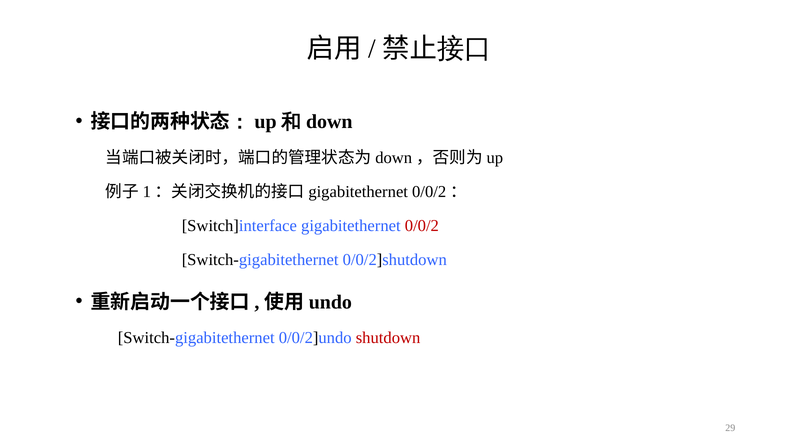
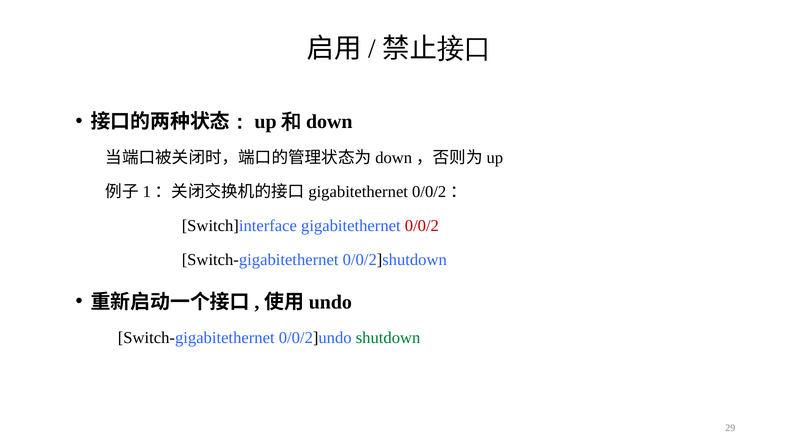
shutdown colour: red -> green
